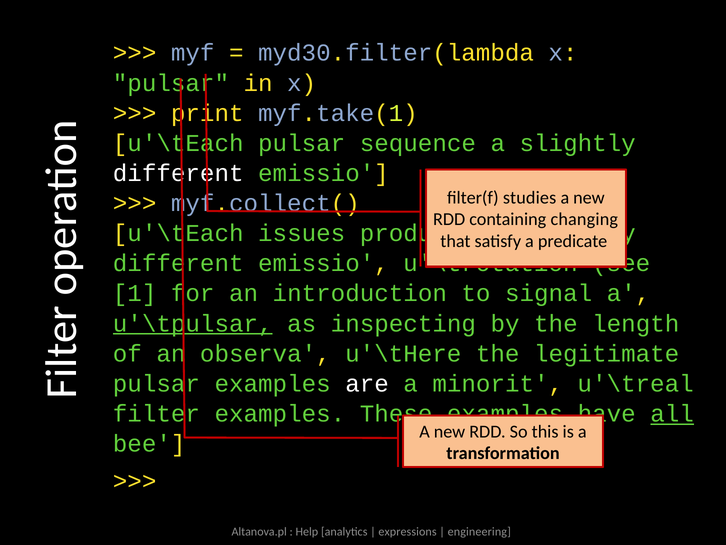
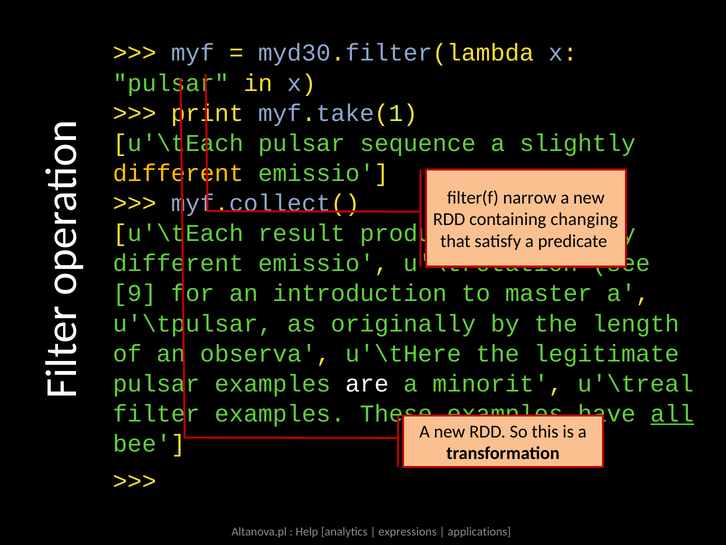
different at (178, 173) colour: white -> yellow
studies: studies -> narrow
issues: issues -> result
1: 1 -> 9
signal: signal -> master
u'\tpulsar underline: present -> none
inspecting: inspecting -> originally
engineering: engineering -> applications
